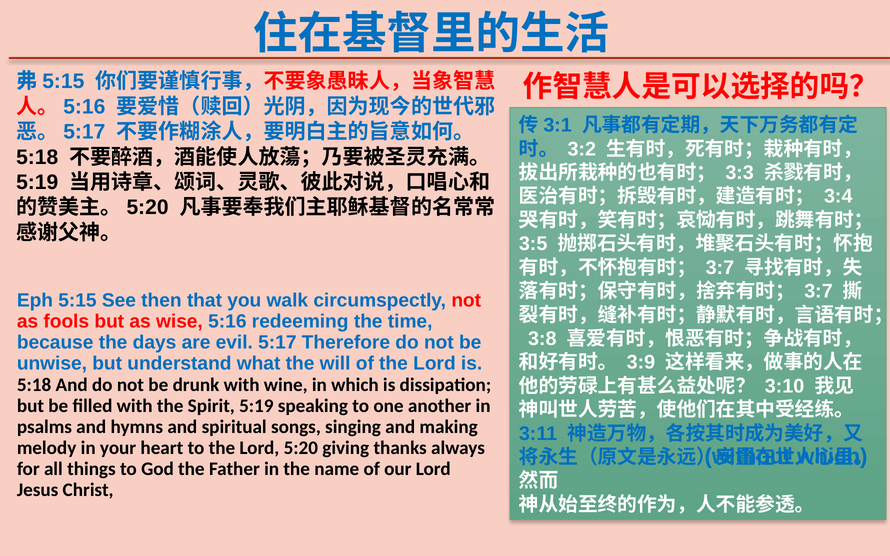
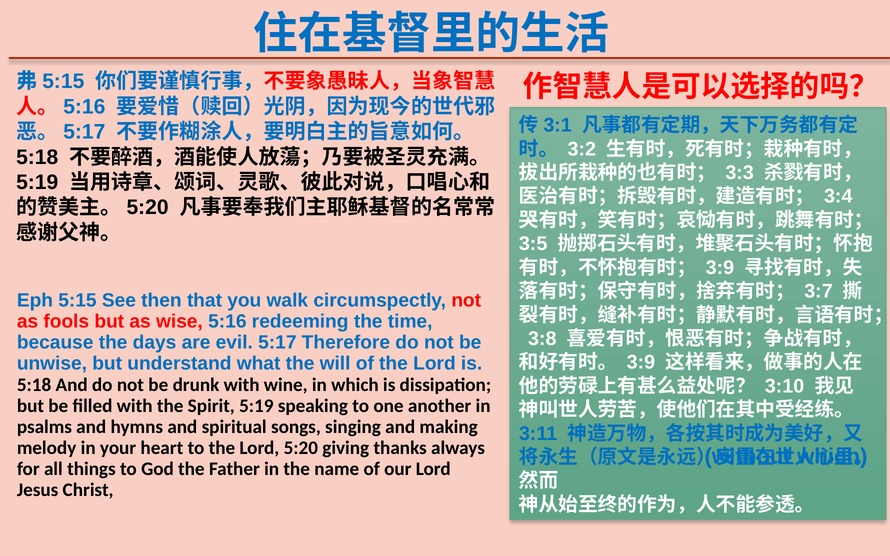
3:7 at (720, 268): 3:7 -> 3:9
